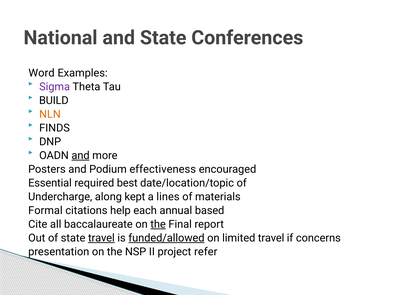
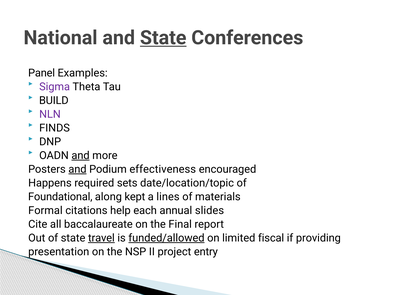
State at (163, 38) underline: none -> present
Word: Word -> Panel
NLN colour: orange -> purple
and at (77, 169) underline: none -> present
Essential: Essential -> Happens
best: best -> sets
Undercharge: Undercharge -> Foundational
based: based -> slides
the at (158, 224) underline: present -> none
limited travel: travel -> fiscal
concerns: concerns -> providing
refer: refer -> entry
